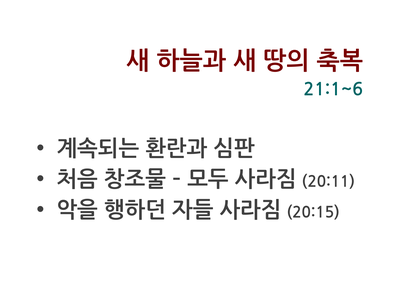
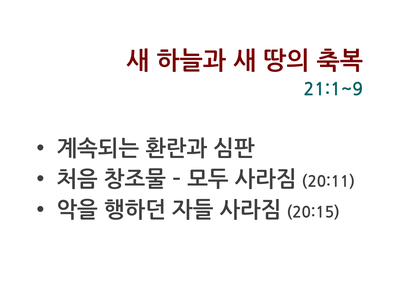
21:1~6: 21:1~6 -> 21:1~9
